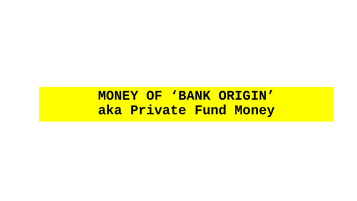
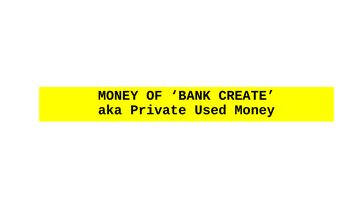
ORIGIN: ORIGIN -> CREATE
Fund: Fund -> Used
